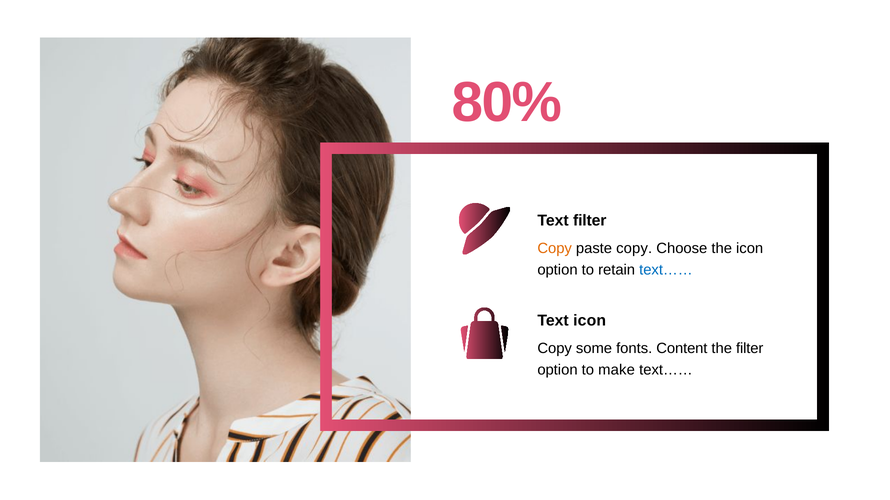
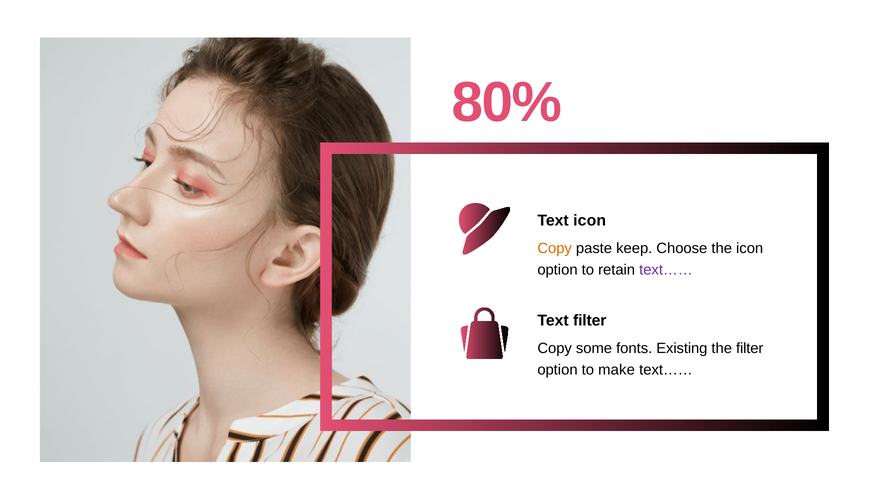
Text filter: filter -> icon
paste copy: copy -> keep
text…… at (666, 270) colour: blue -> purple
Text icon: icon -> filter
Content: Content -> Existing
